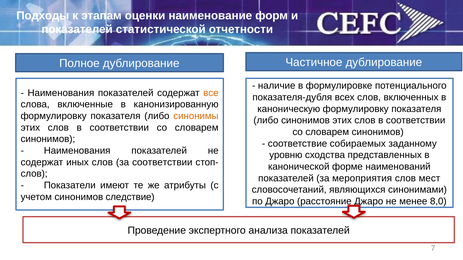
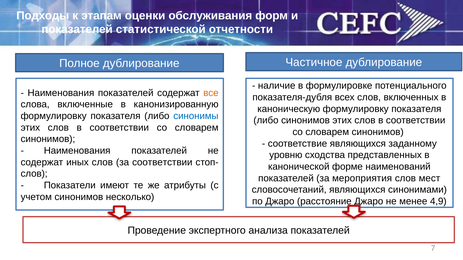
наименование: наименование -> обслуживания
синонимы colour: orange -> blue
соответствие собираемых: собираемых -> являющихся
следствие: следствие -> несколько
8,0: 8,0 -> 4,9
